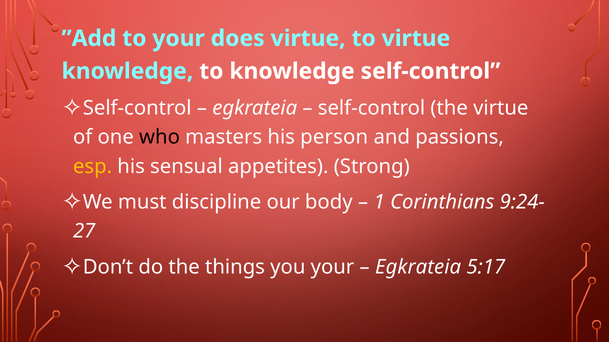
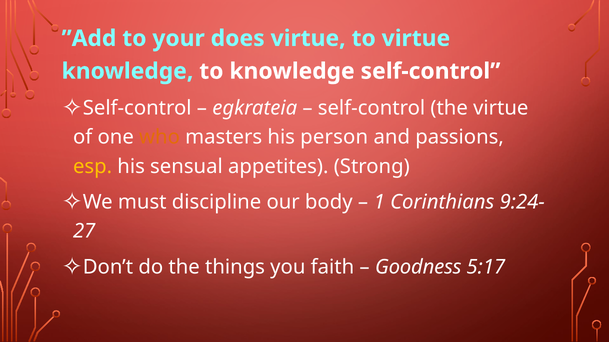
who colour: black -> orange
you your: your -> faith
Egkrateia at (418, 267): Egkrateia -> Goodness
